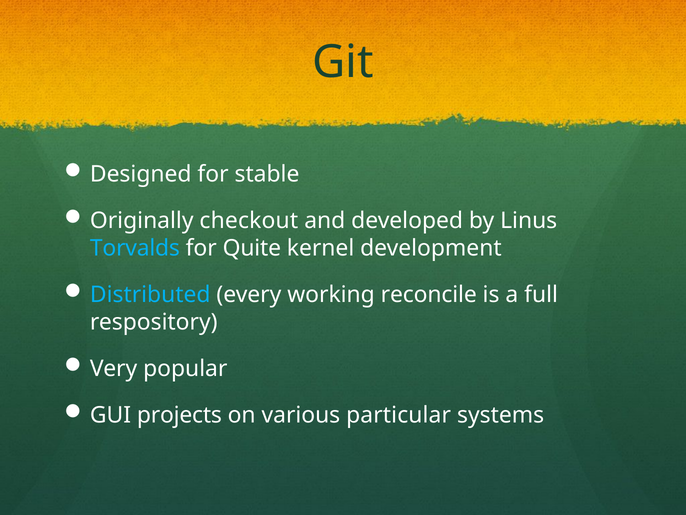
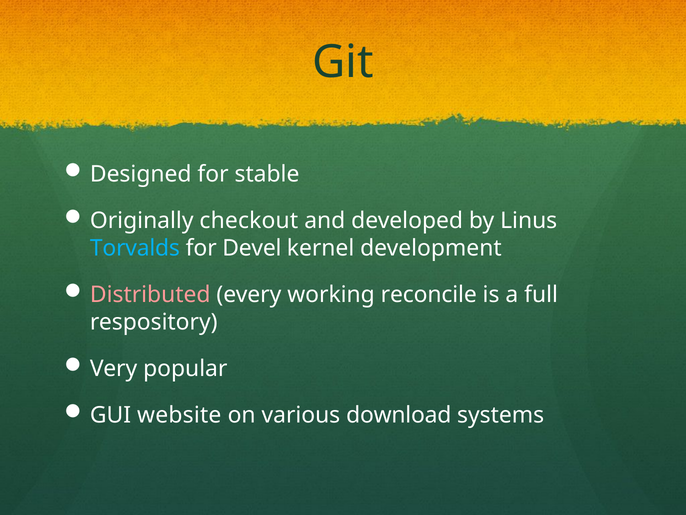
Quite: Quite -> Devel
Distributed colour: light blue -> pink
projects: projects -> website
particular: particular -> download
